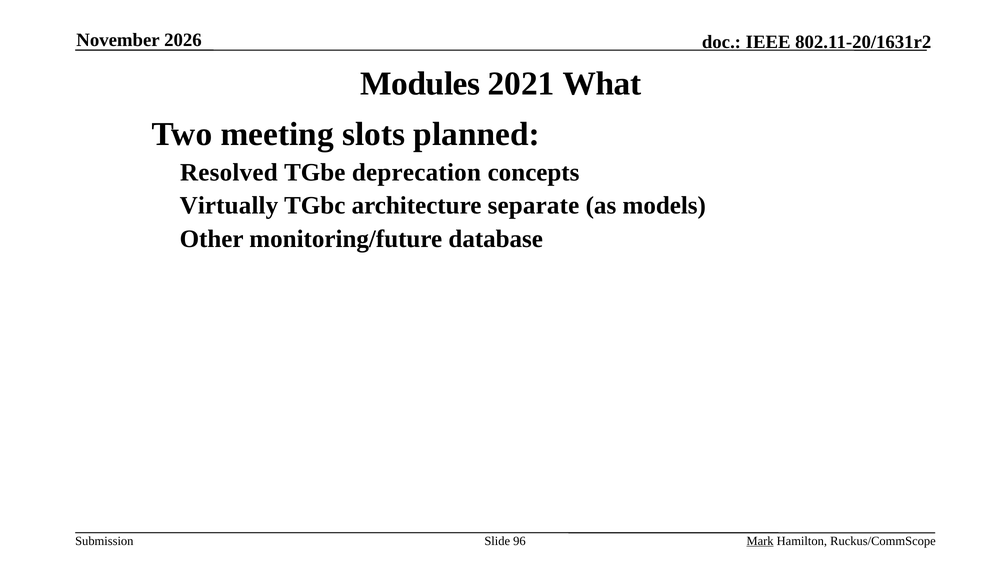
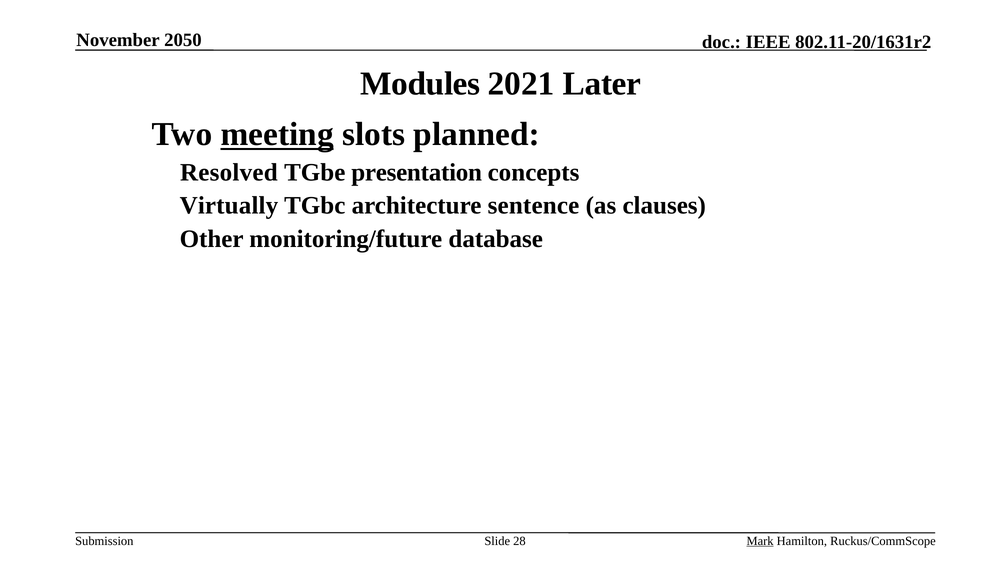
2026: 2026 -> 2050
What: What -> Later
meeting underline: none -> present
deprecation: deprecation -> presentation
separate: separate -> sentence
models: models -> clauses
96: 96 -> 28
